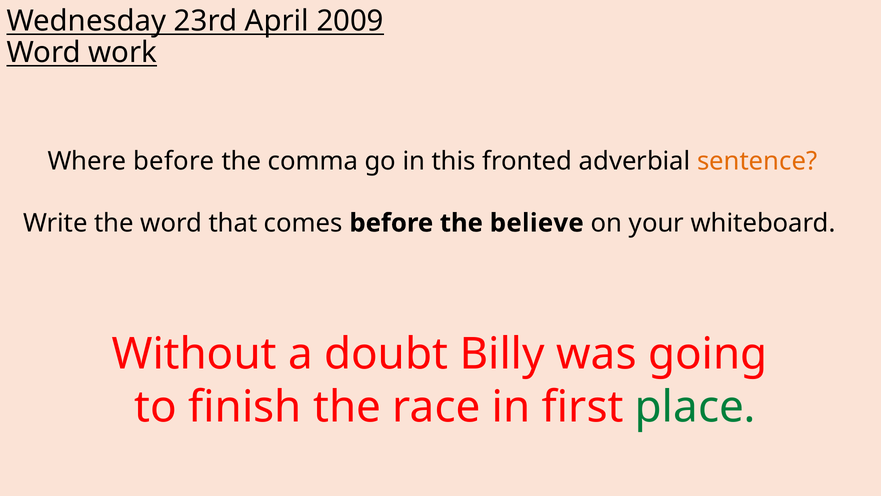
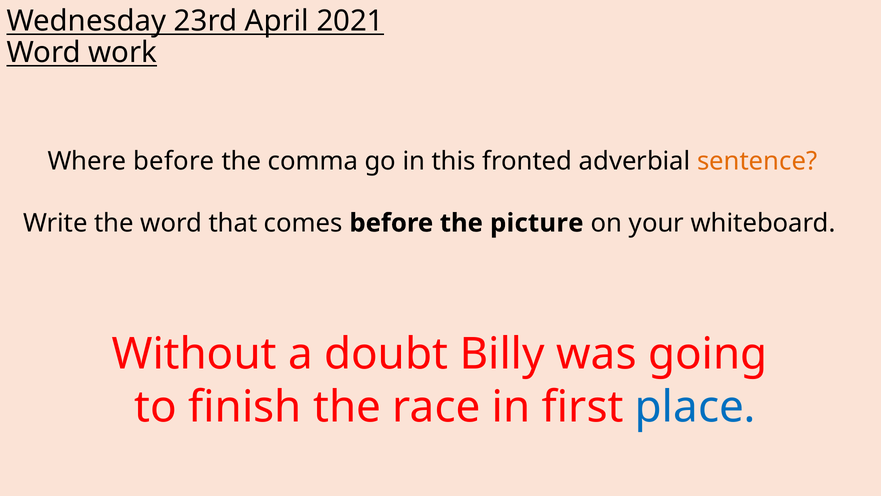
2009: 2009 -> 2021
believe: believe -> picture
place colour: green -> blue
